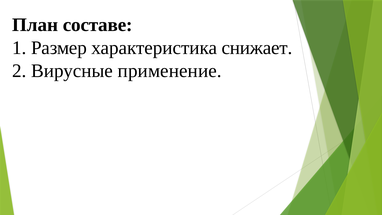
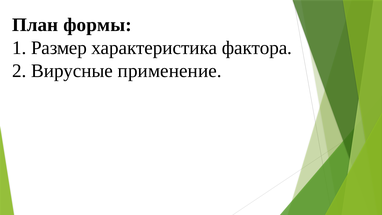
составе: составе -> формы
снижает: снижает -> фактора
